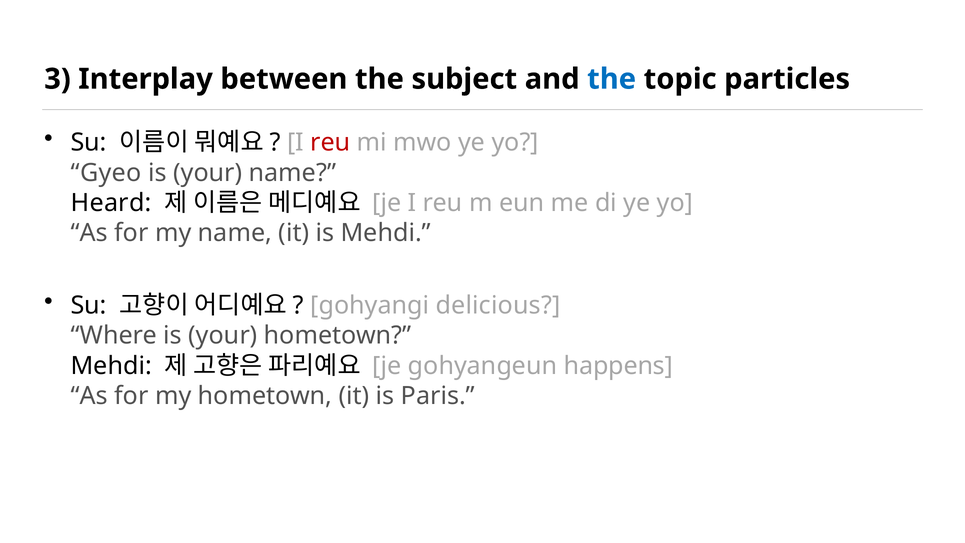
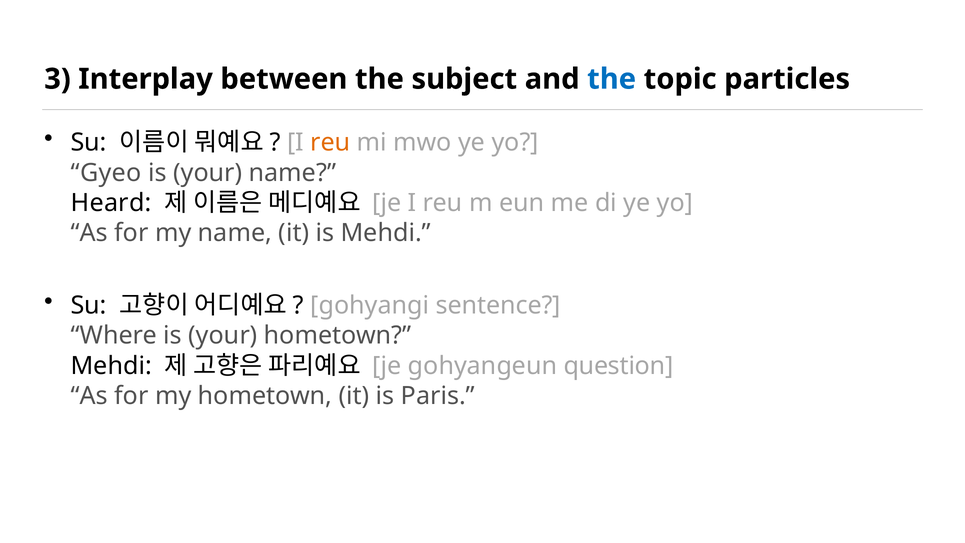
reu at (330, 142) colour: red -> orange
delicious: delicious -> sentence
happens: happens -> question
